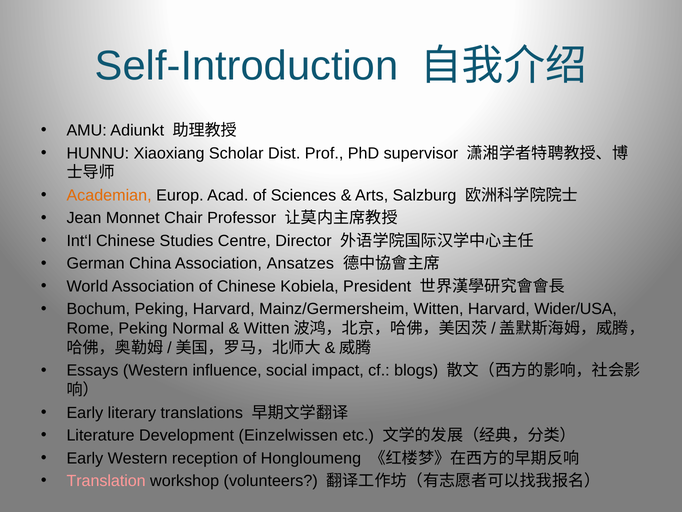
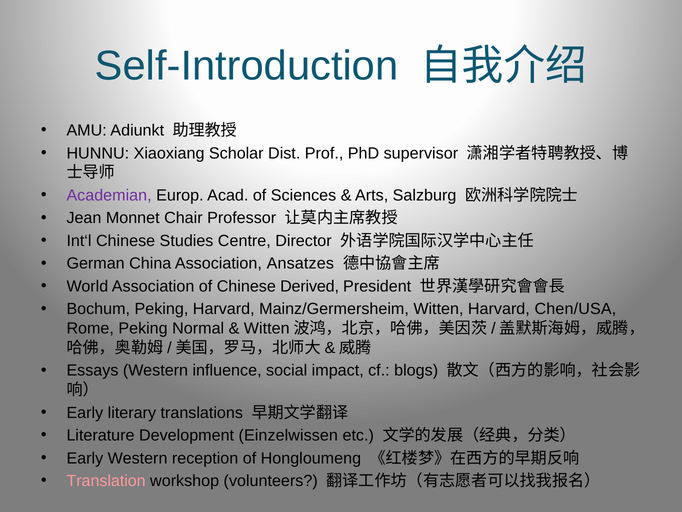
Academian colour: orange -> purple
Kobiela: Kobiela -> Derived
Wider/USA: Wider/USA -> Chen/USA
